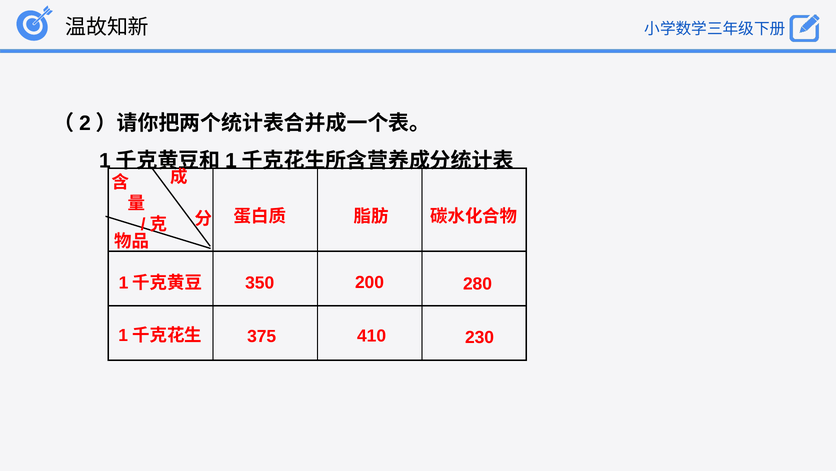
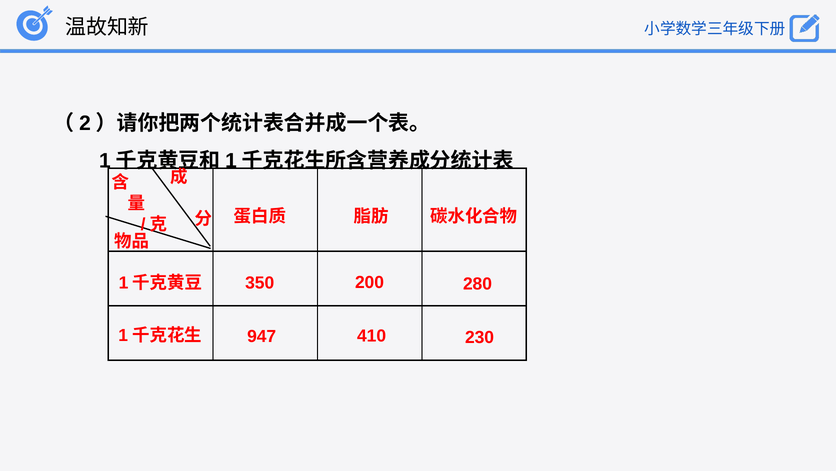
375: 375 -> 947
